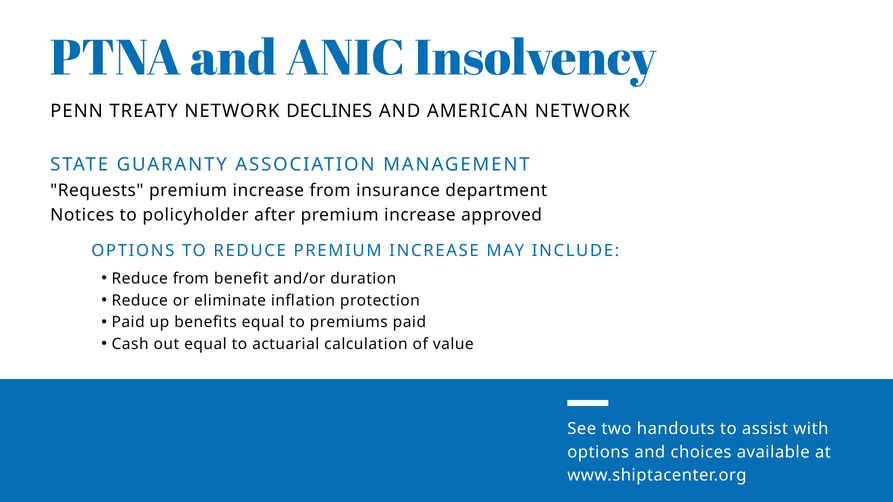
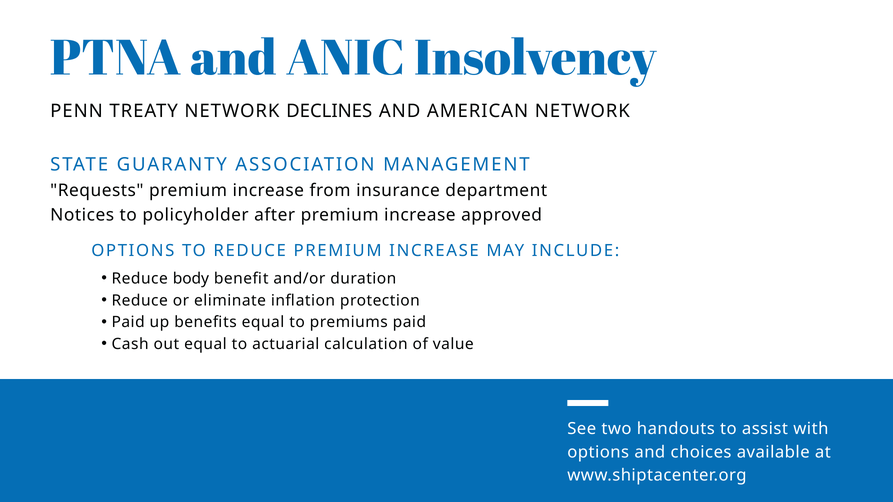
Reduce from: from -> body
